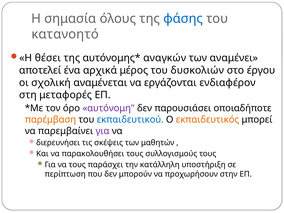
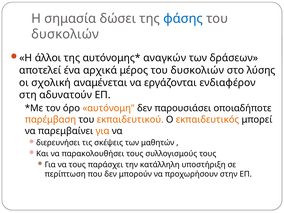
όλους: όλους -> δώσει
κατανοητό at (65, 34): κατανοητό -> δυσκολιών
θέσει: θέσει -> άλλοι
αναμένει: αναμένει -> δράσεων
έργου: έργου -> λύσης
μεταφορές: μεταφορές -> αδυνατούν
αυτόνομη colour: purple -> orange
εκπαιδευτικού colour: blue -> orange
για at (103, 131) colour: purple -> orange
